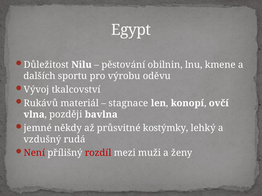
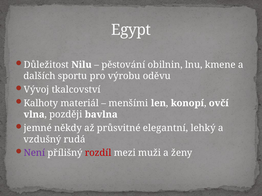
Rukávů: Rukávů -> Kalhoty
stagnace: stagnace -> menšími
kostýmky: kostýmky -> elegantní
Není colour: red -> purple
